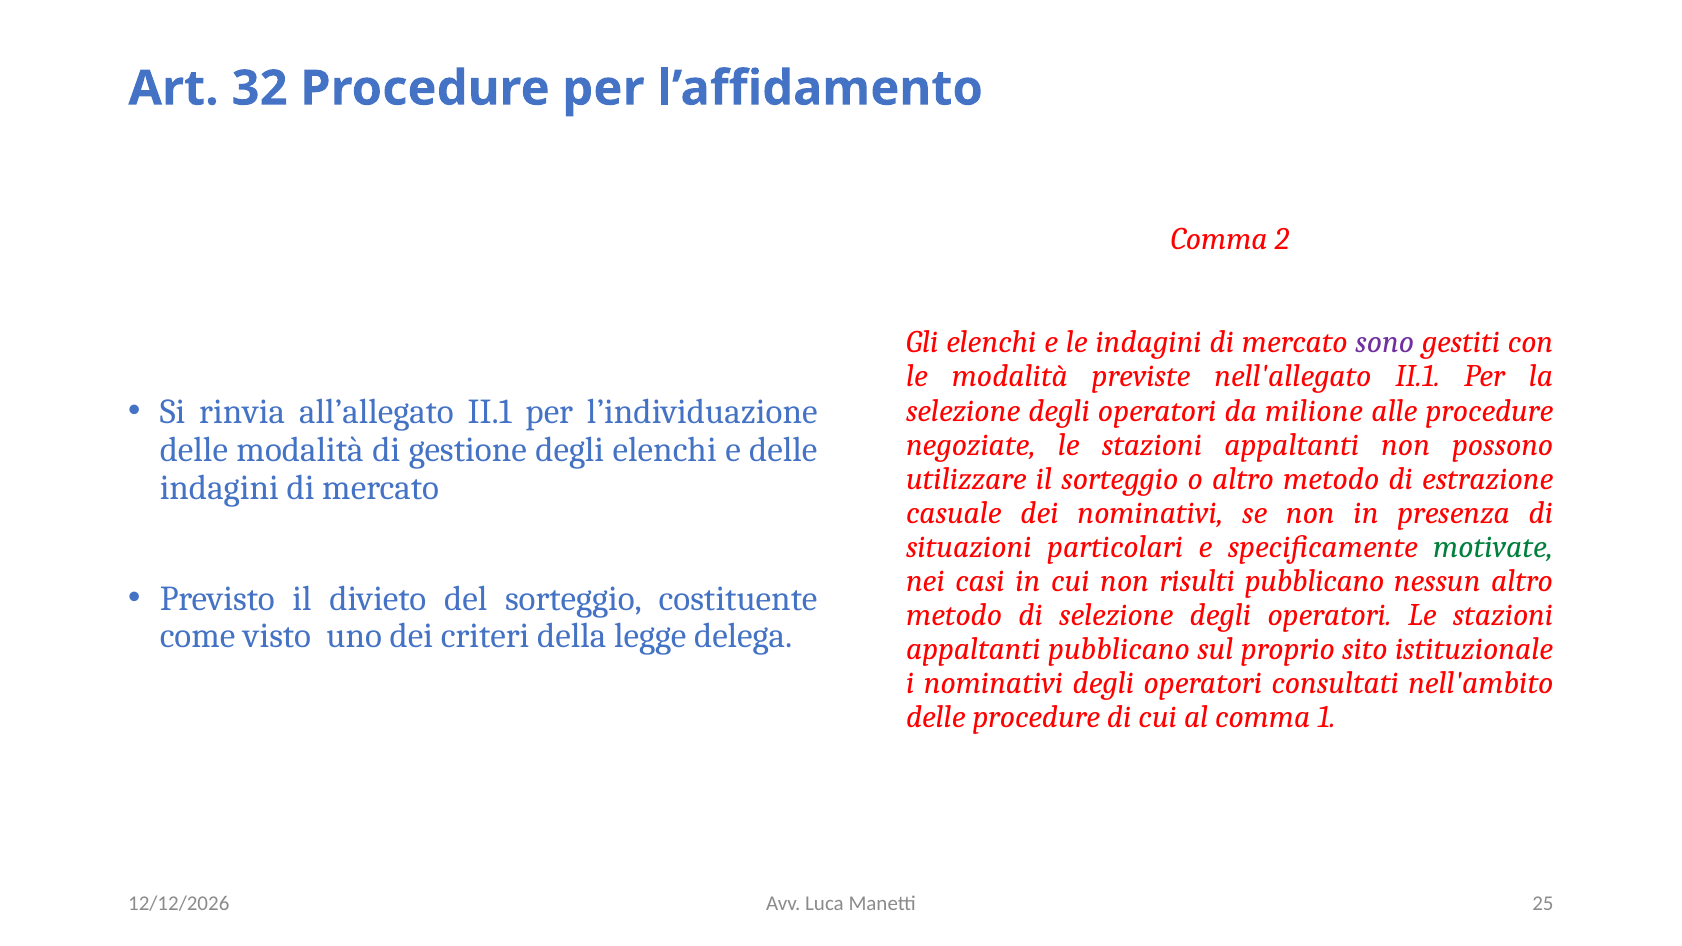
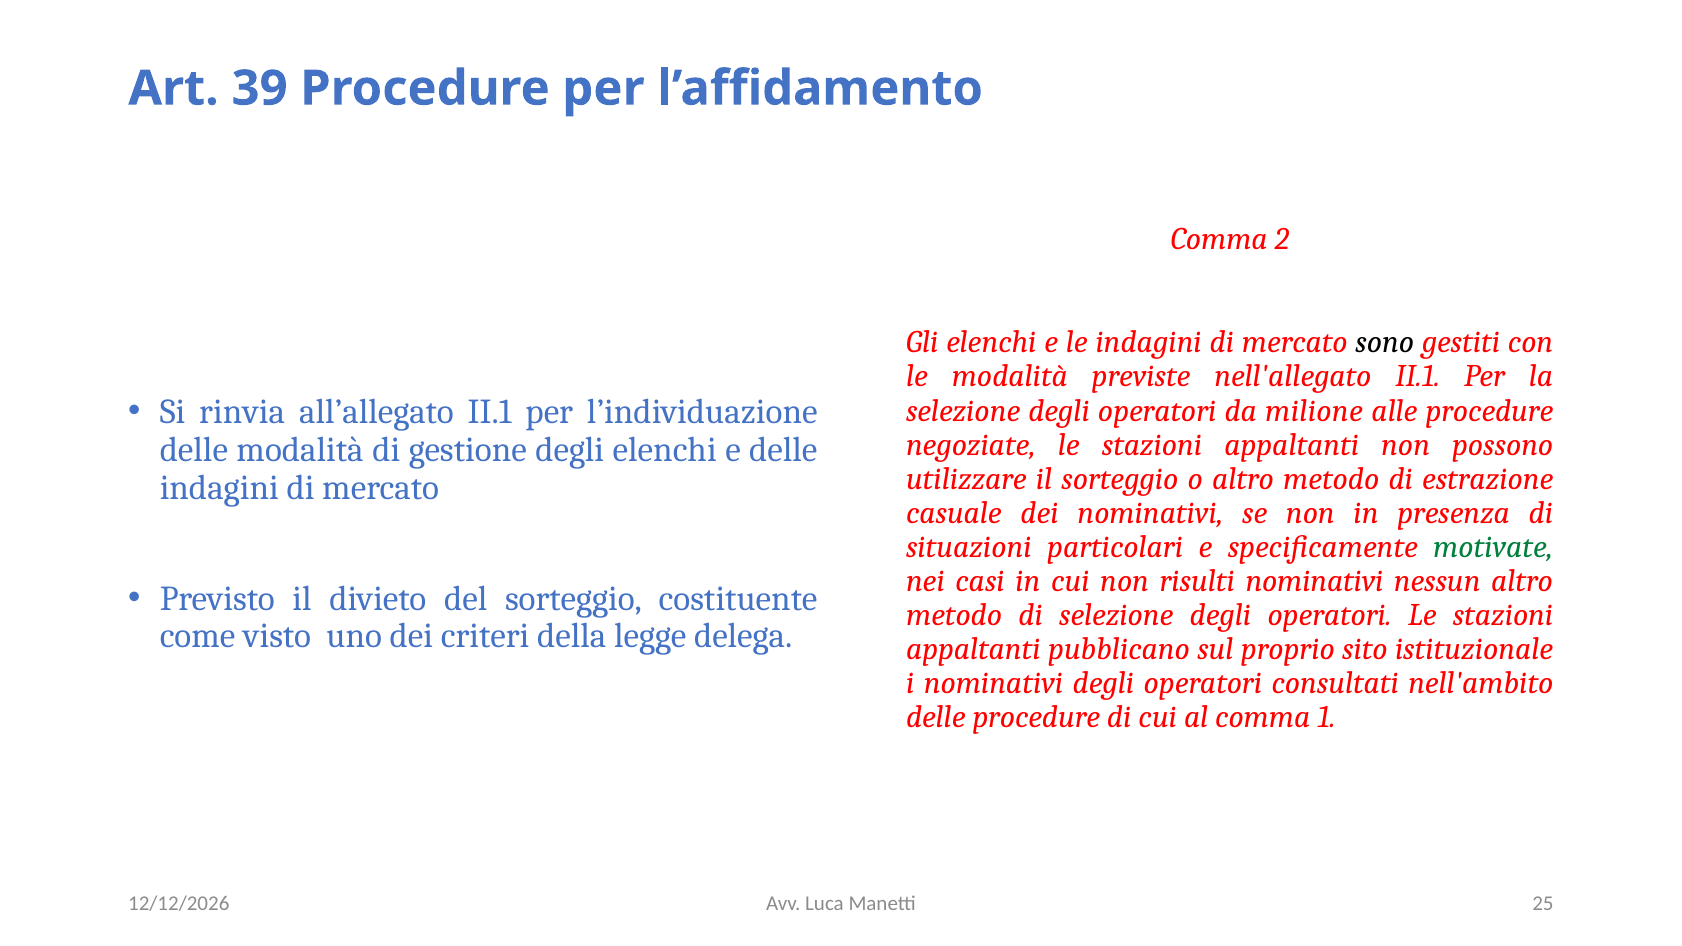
32: 32 -> 39
sono colour: purple -> black
risulti pubblicano: pubblicano -> nominativi
